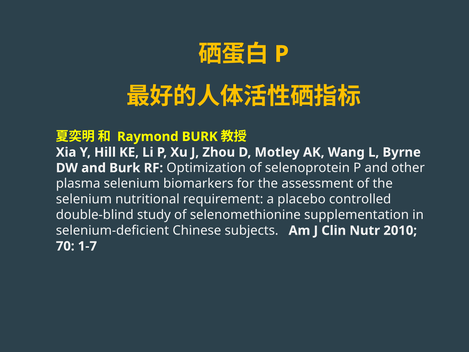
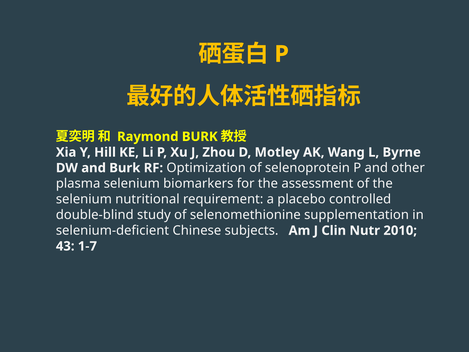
70: 70 -> 43
